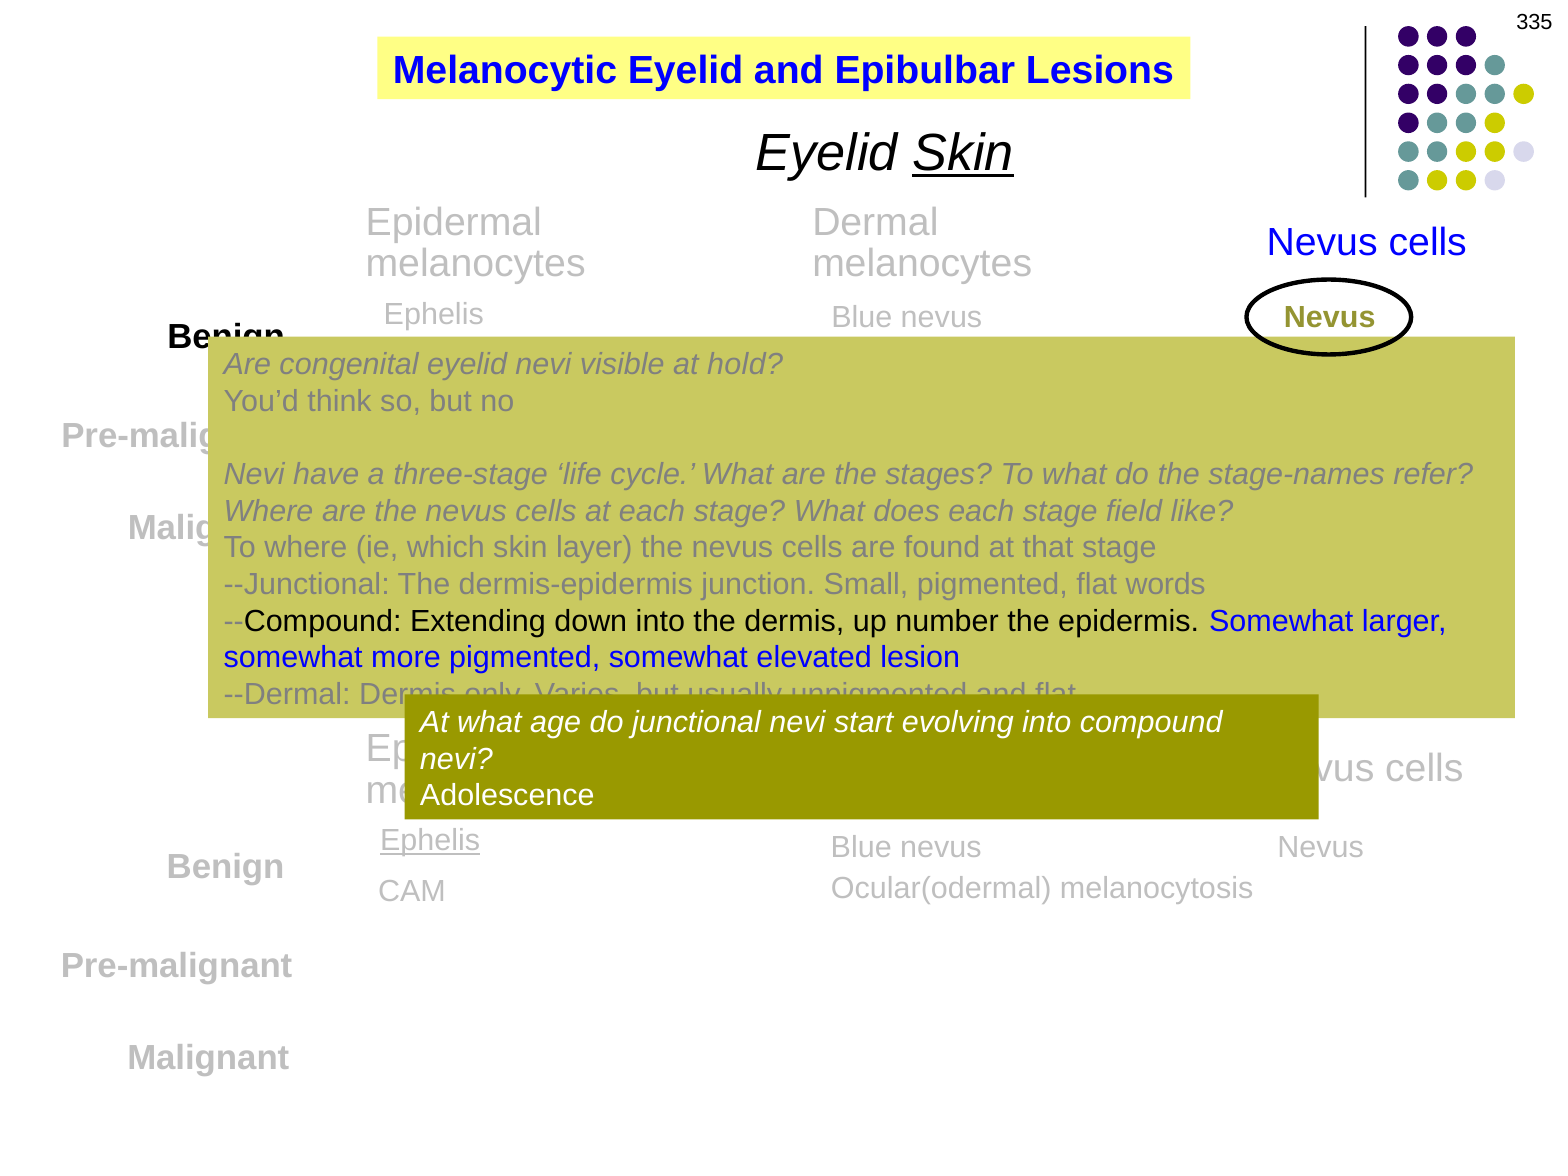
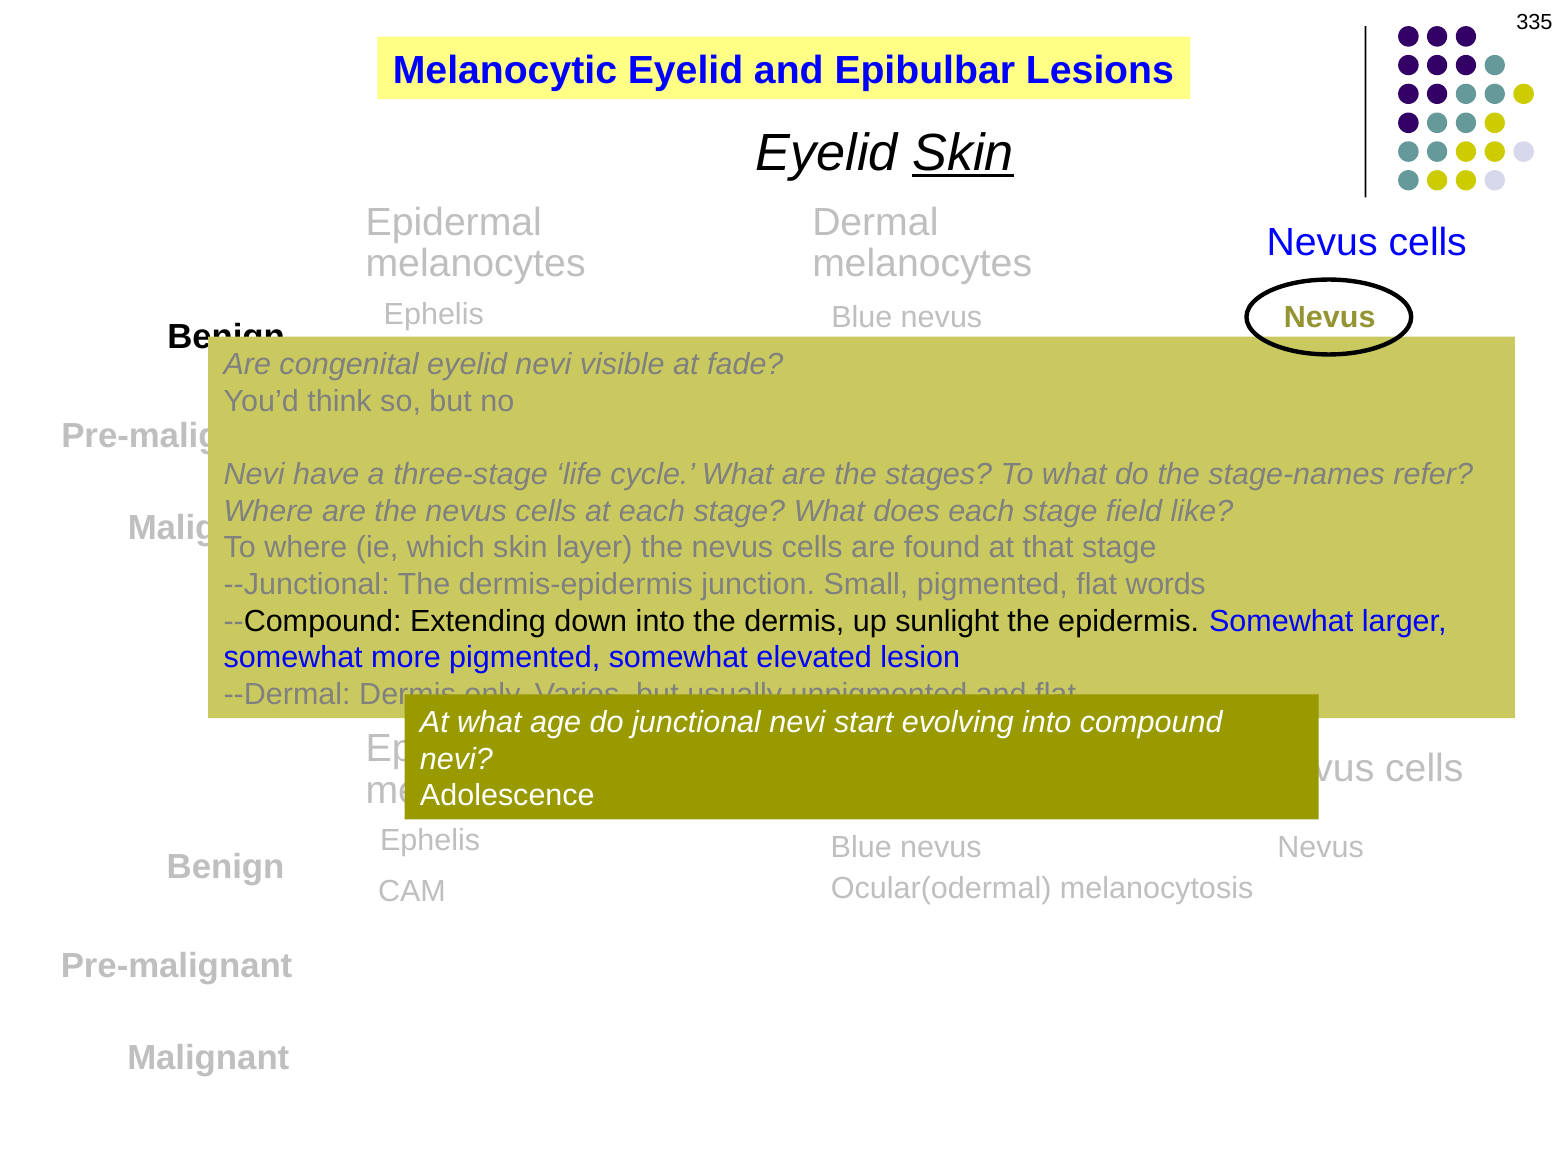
hold: hold -> fade
number: number -> sunlight
Ephelis at (430, 841) underline: present -> none
